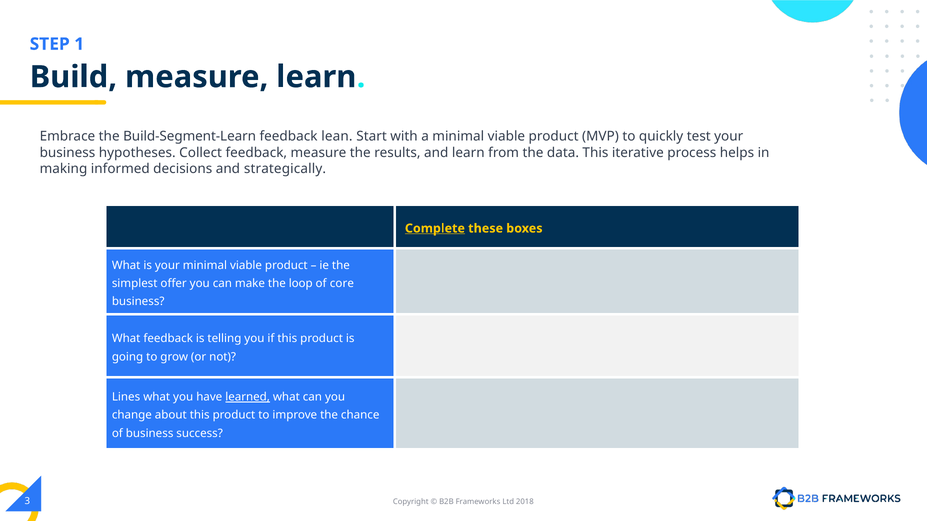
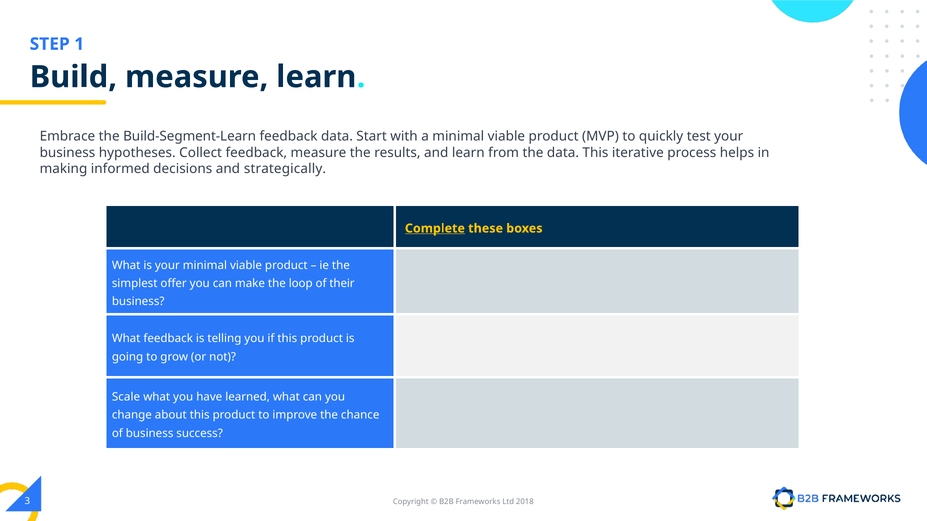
feedback lean: lean -> data
core: core -> their
Lines: Lines -> Scale
learned underline: present -> none
